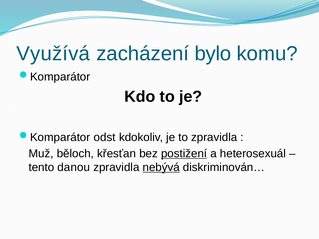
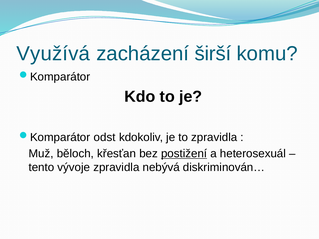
bylo: bylo -> širší
danou: danou -> vývoje
nebývá underline: present -> none
